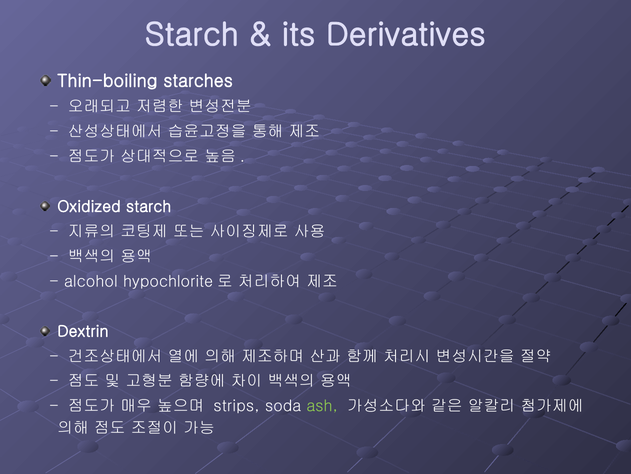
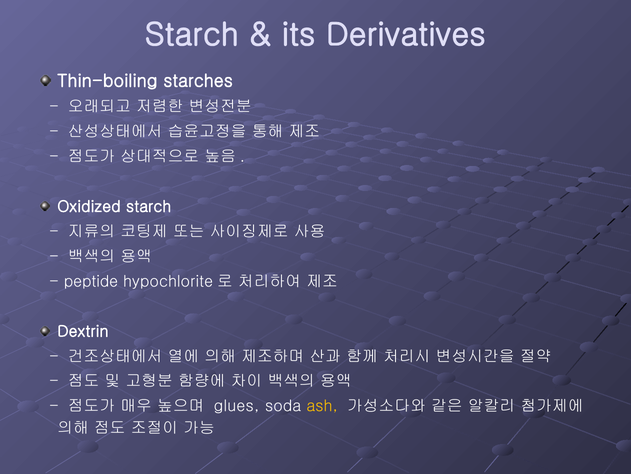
alcohol: alcohol -> peptide
strips: strips -> glues
ash colour: light green -> yellow
